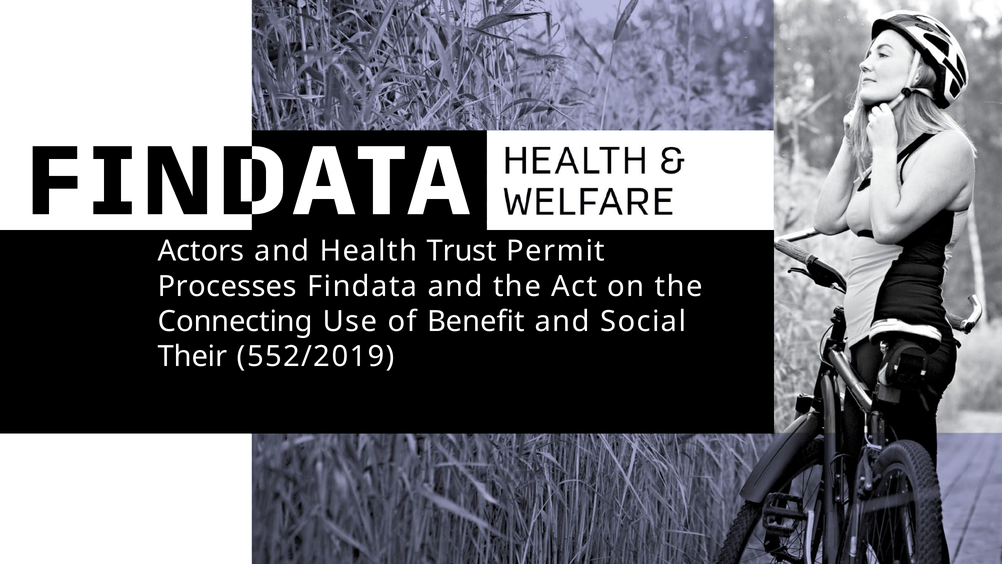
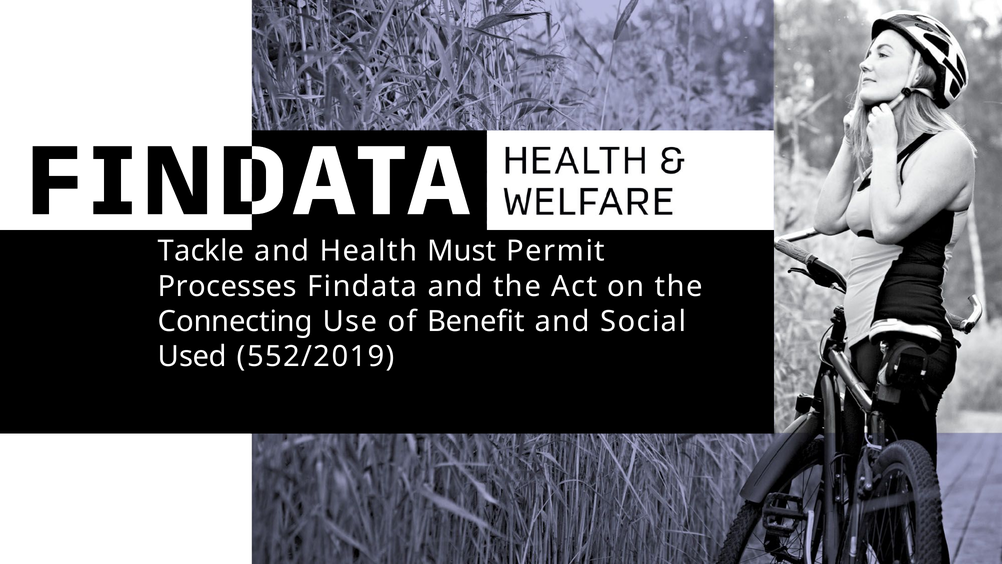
Actors: Actors -> Tackle
Trust: Trust -> Must
Their: Their -> Used
